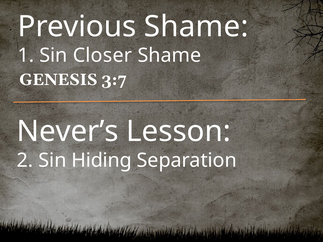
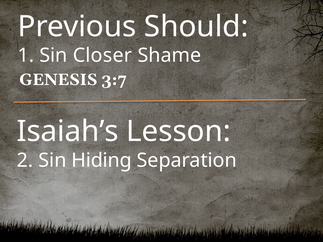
Previous Shame: Shame -> Should
Never’s: Never’s -> Isaiah’s
